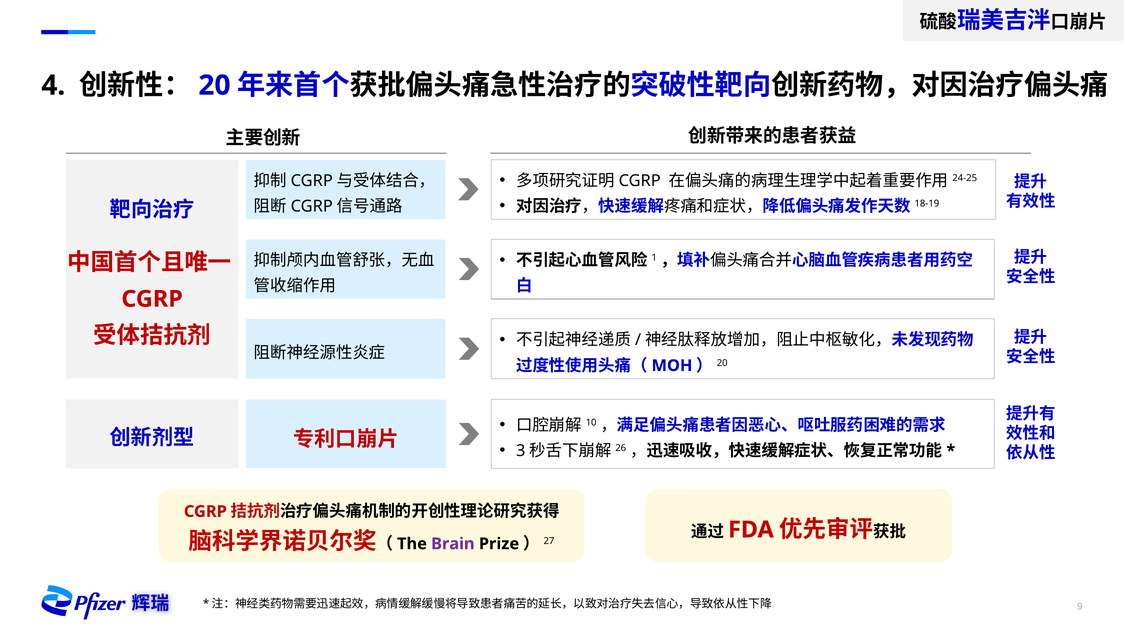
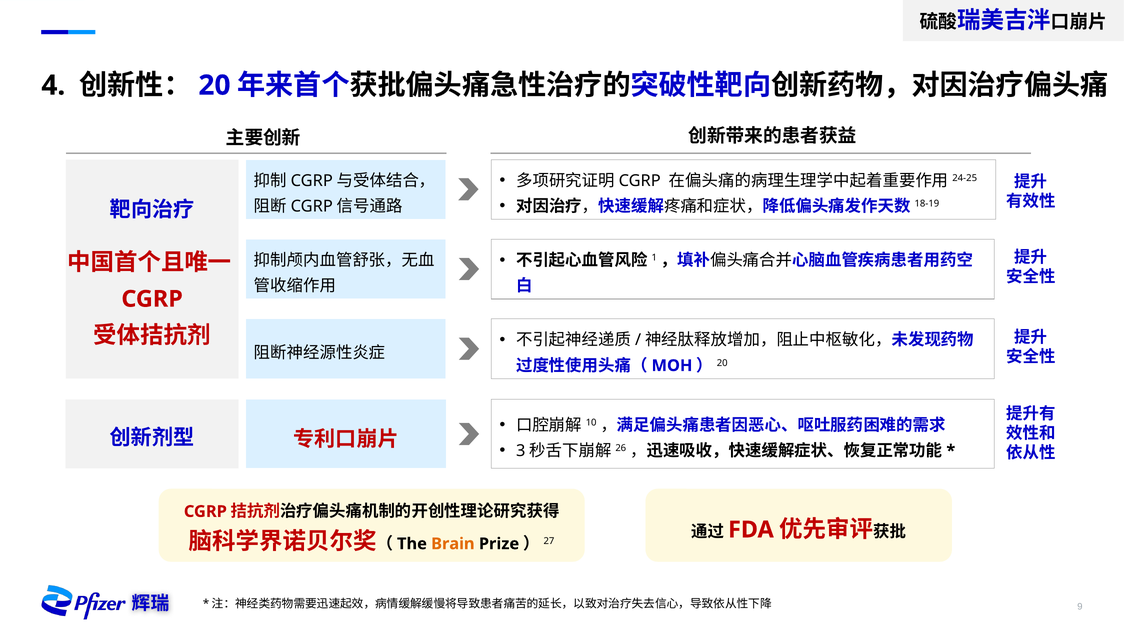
Brain colour: purple -> orange
